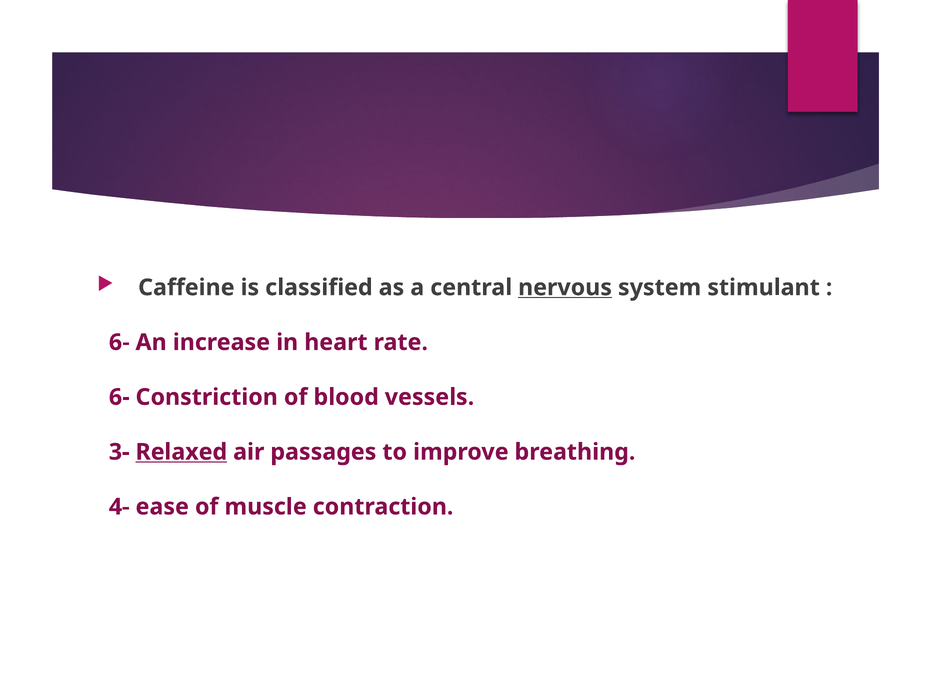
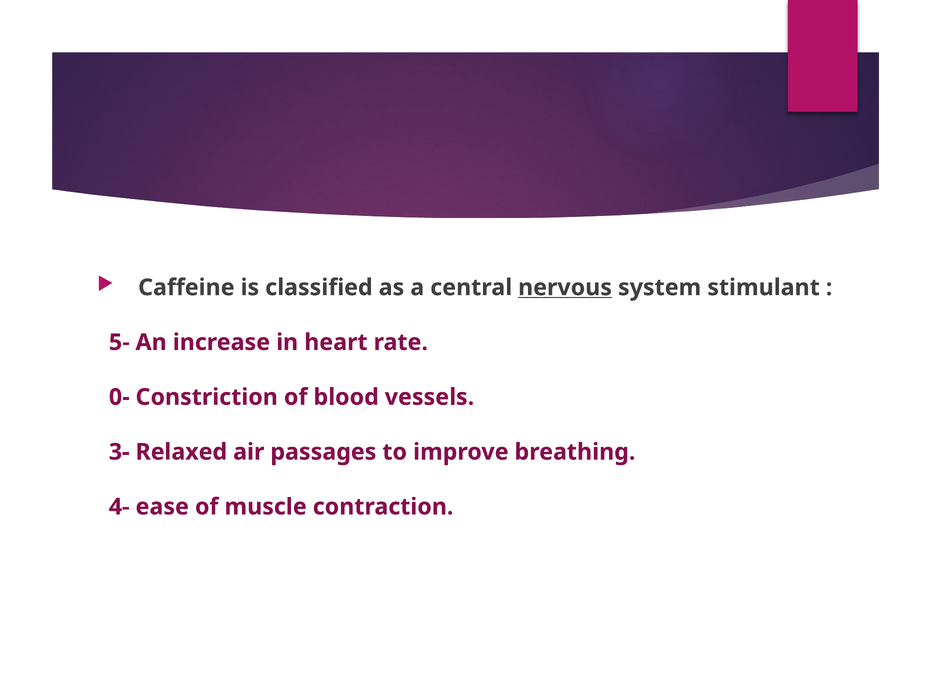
6- at (119, 342): 6- -> 5-
6- at (119, 397): 6- -> 0-
Relaxed underline: present -> none
